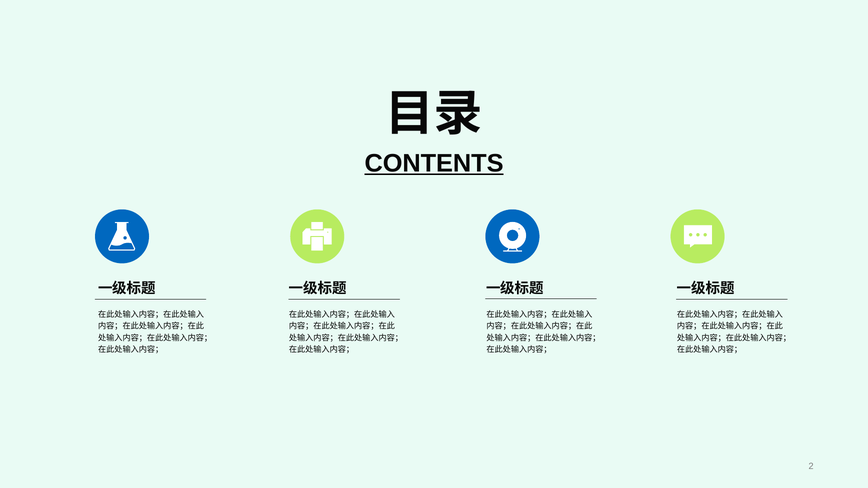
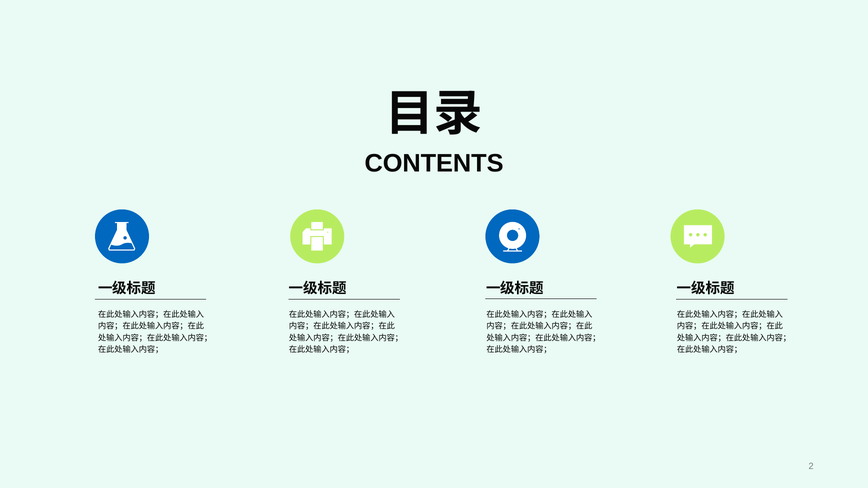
CONTENTS underline: present -> none
